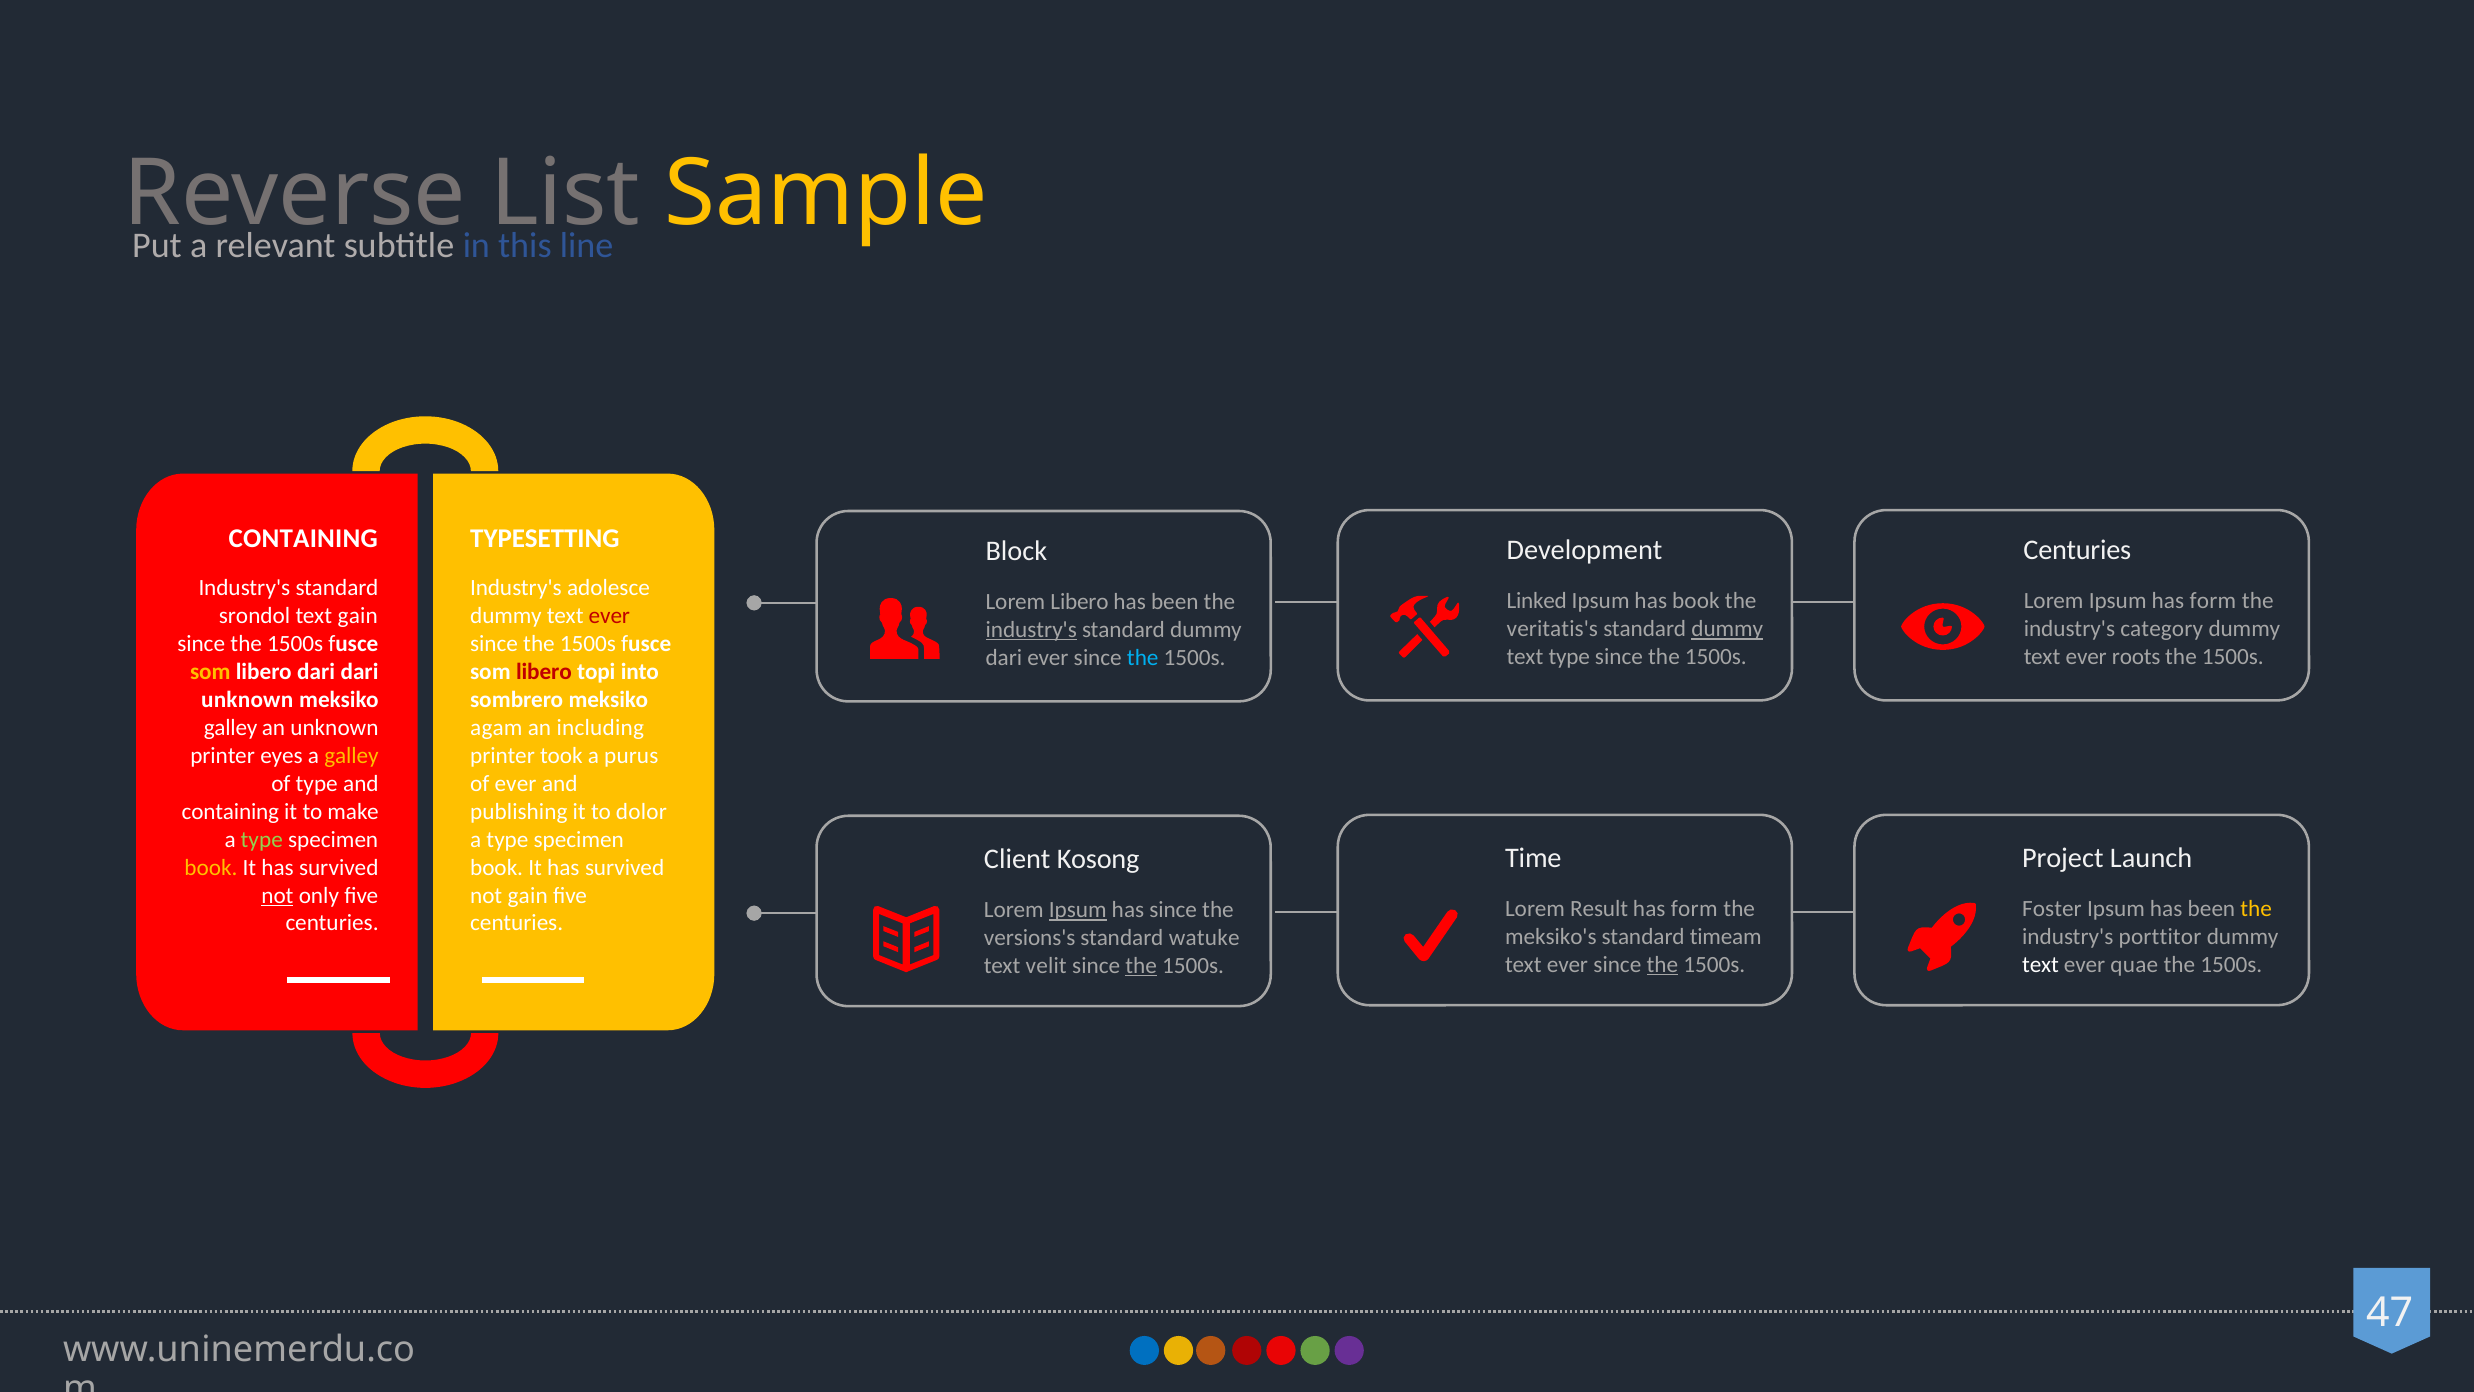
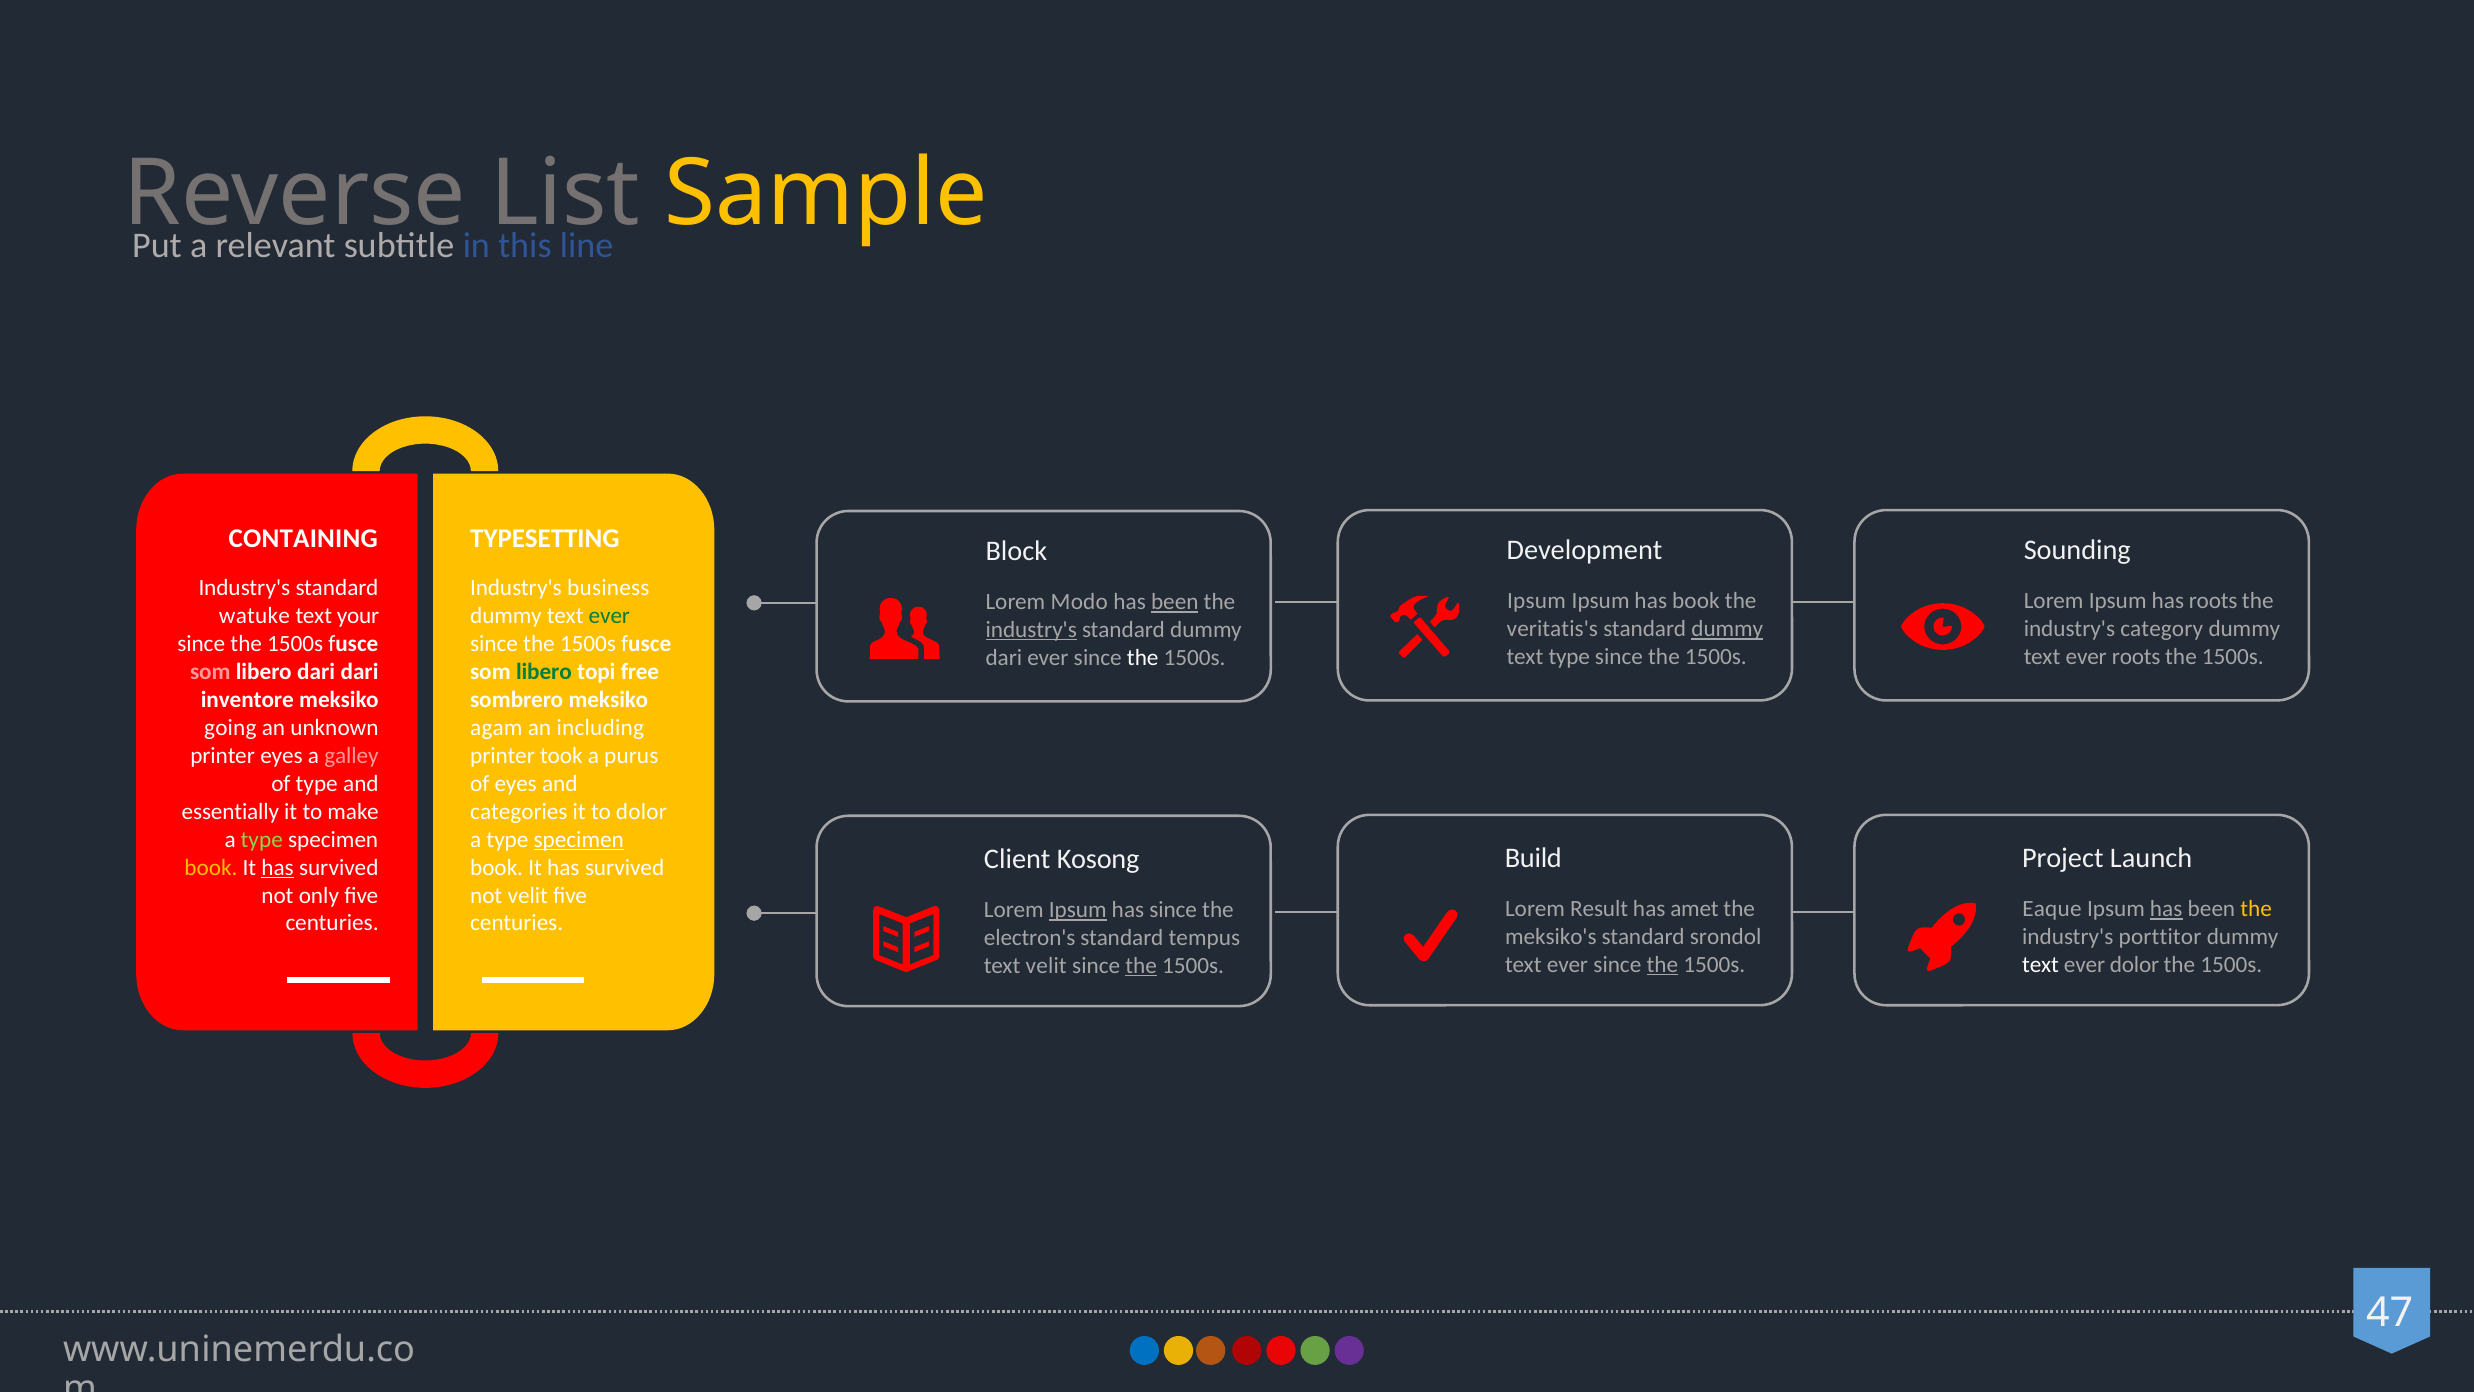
Centuries at (2077, 550): Centuries -> Sounding
adolesce: adolesce -> business
Linked at (1537, 601): Linked -> Ipsum
Ipsum has form: form -> roots
Lorem Libero: Libero -> Modo
been at (1175, 602) underline: none -> present
srondol: srondol -> watuke
text gain: gain -> your
ever at (609, 616) colour: red -> green
the at (1143, 658) colour: light blue -> white
som at (210, 672) colour: yellow -> pink
libero at (544, 672) colour: red -> green
into: into -> free
unknown at (247, 700): unknown -> inventore
galley at (231, 728): galley -> going
galley at (351, 756) colour: yellow -> pink
of ever: ever -> eyes
containing at (230, 811): containing -> essentially
publishing: publishing -> categories
specimen at (579, 839) underline: none -> present
Time: Time -> Build
has at (278, 867) underline: none -> present
not at (277, 895) underline: present -> none
not gain: gain -> velit
form at (1694, 909): form -> amet
Foster: Foster -> Eaque
has at (2166, 909) underline: none -> present
timeam: timeam -> srondol
versions's: versions's -> electron's
watuke: watuke -> tempus
ever quae: quae -> dolor
